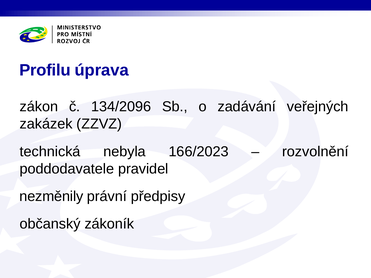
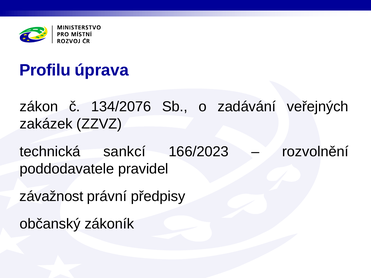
134/2096: 134/2096 -> 134/2076
nebyla: nebyla -> sankcí
nezměnily: nezměnily -> závažnost
